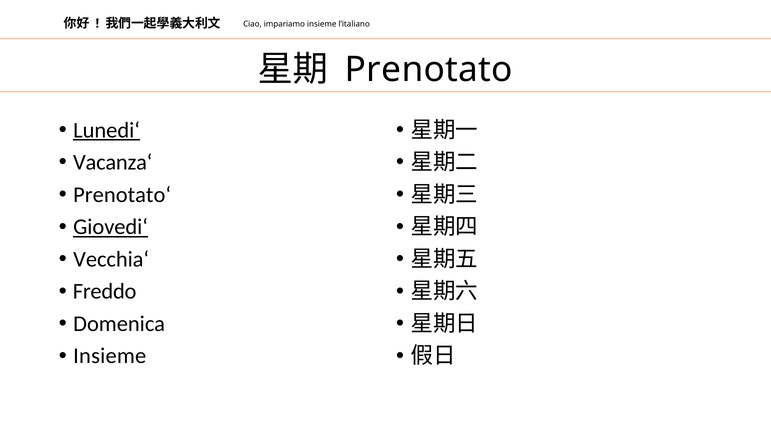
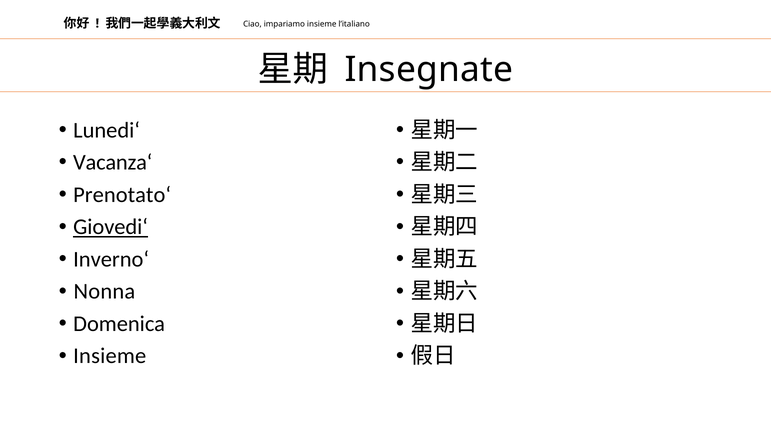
Prenotato: Prenotato -> Insegnate
Lunedi‘ underline: present -> none
Vecchia‘: Vecchia‘ -> Inverno‘
Freddo: Freddo -> Nonna
